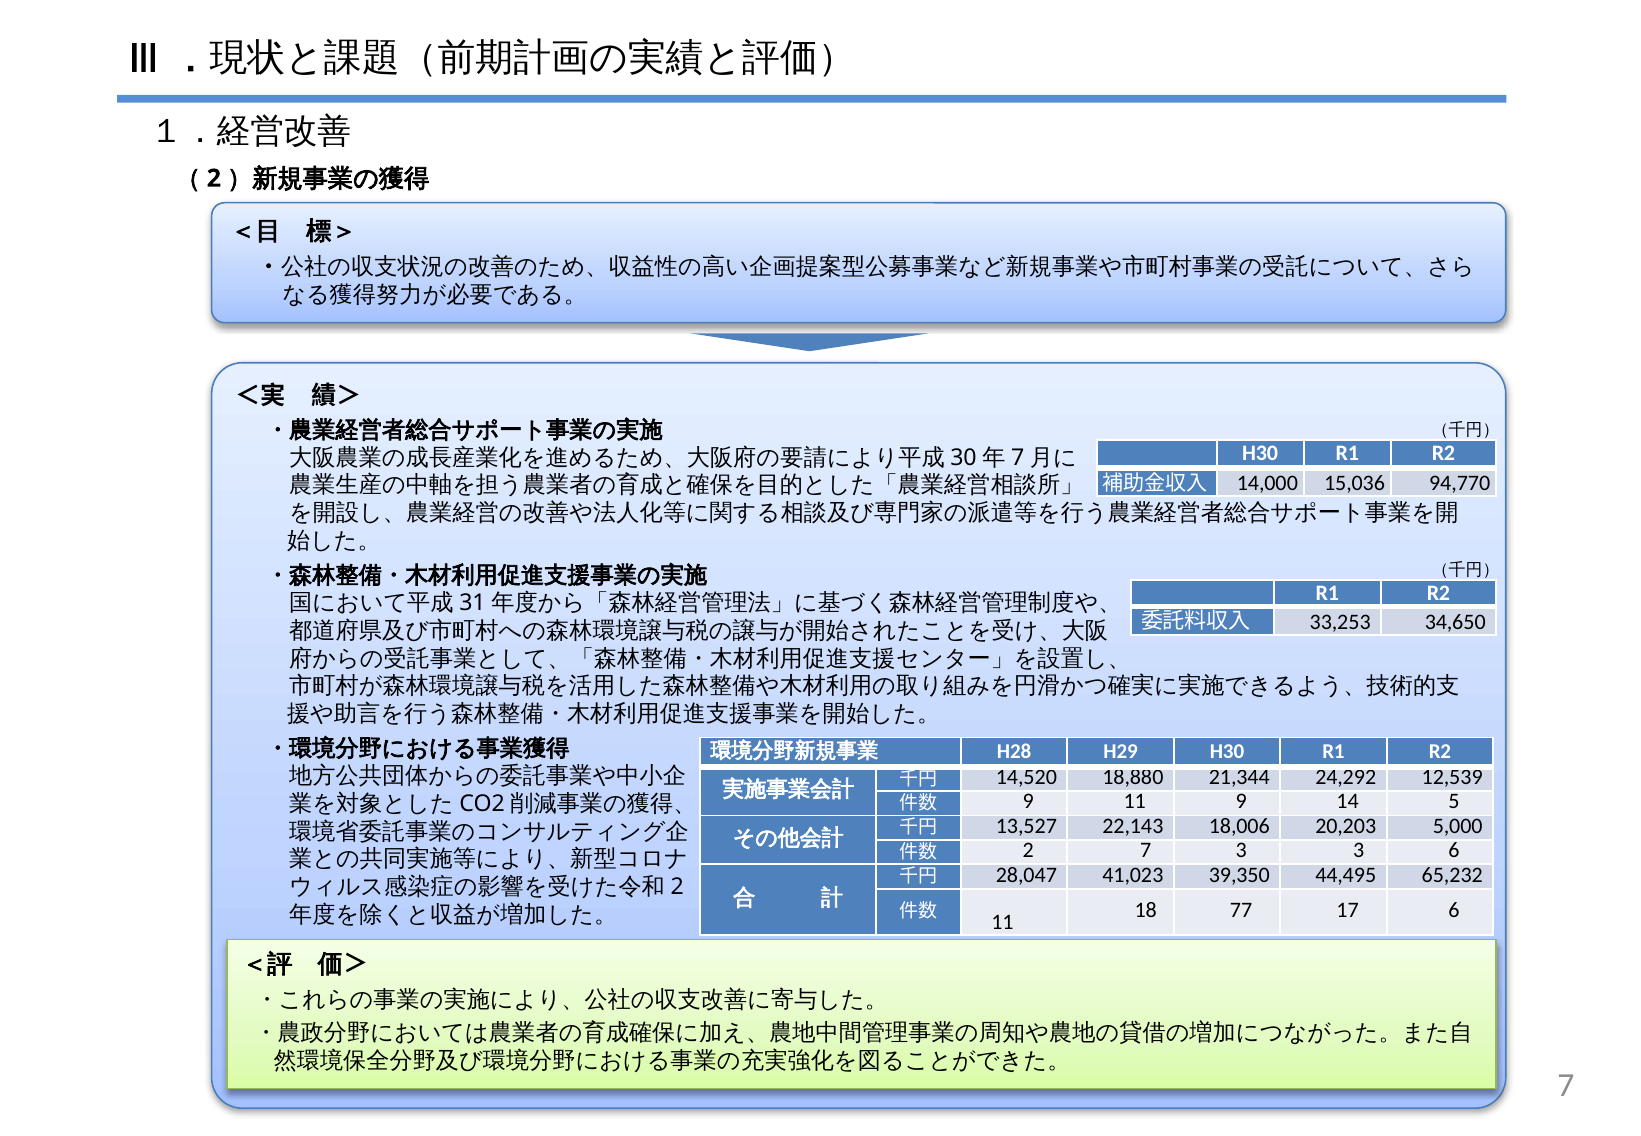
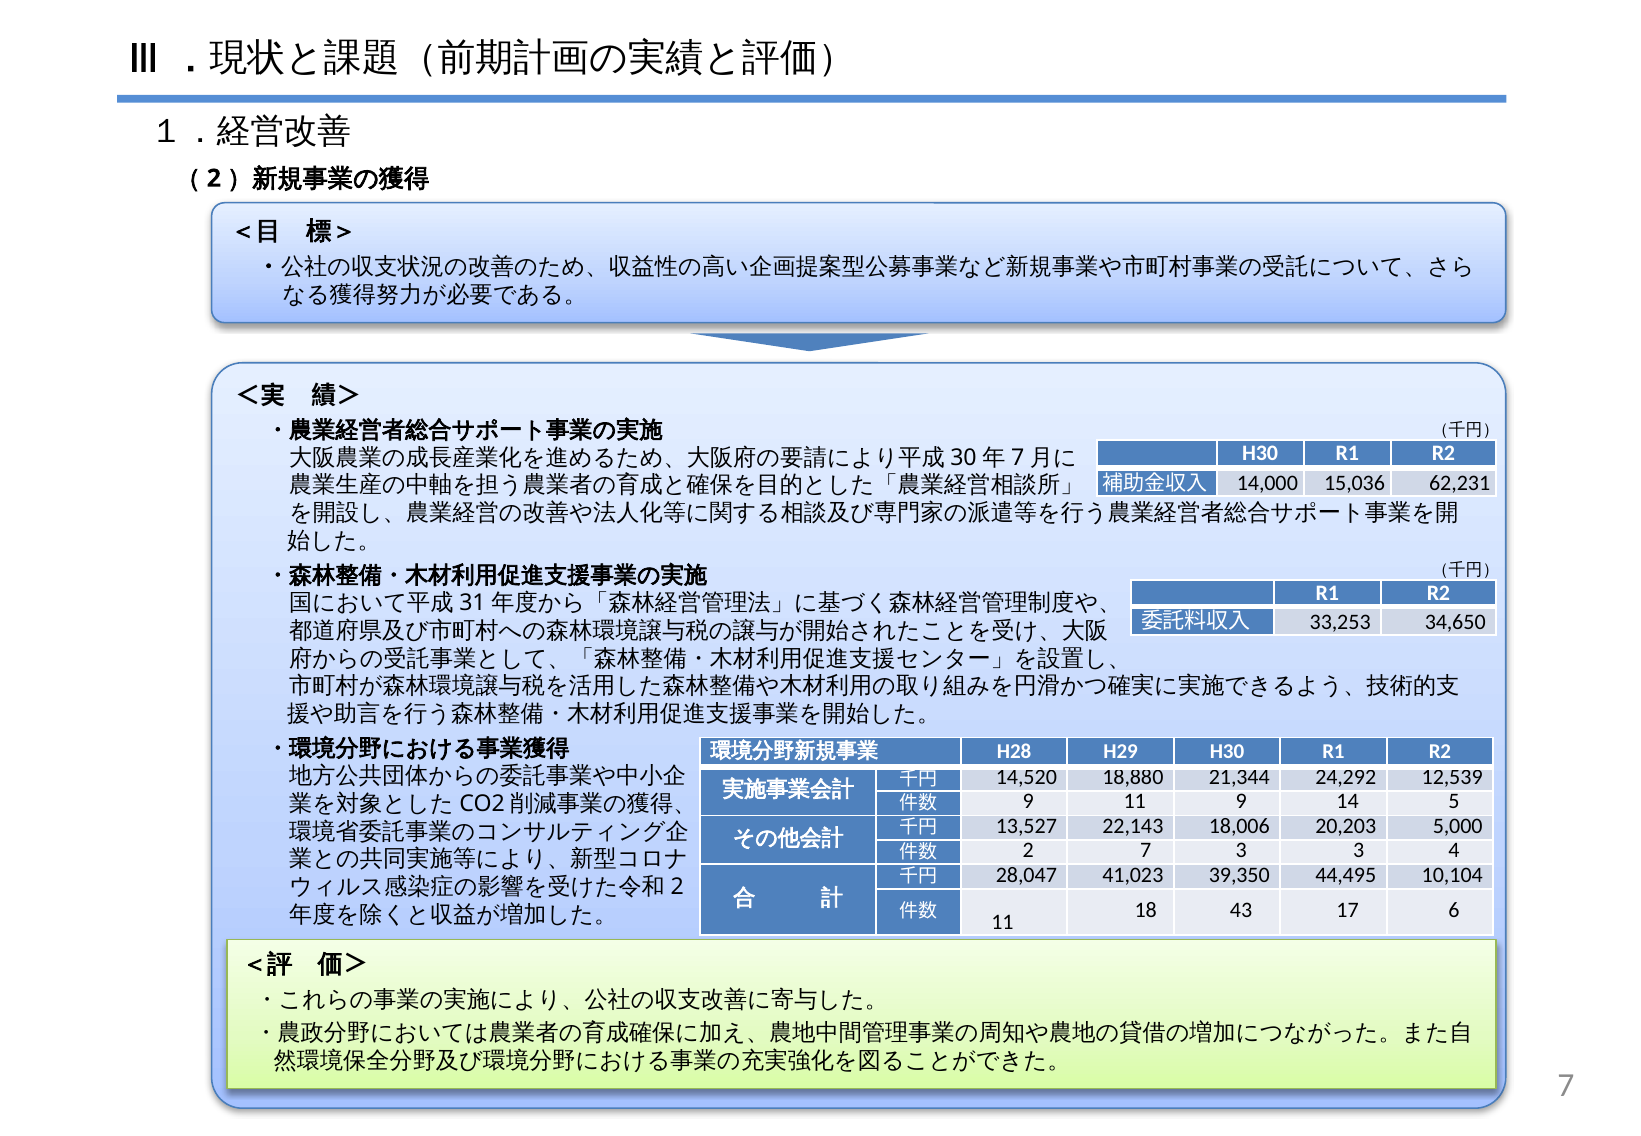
94,770: 94,770 -> 62,231
3 6: 6 -> 4
65,232: 65,232 -> 10,104
77: 77 -> 43
